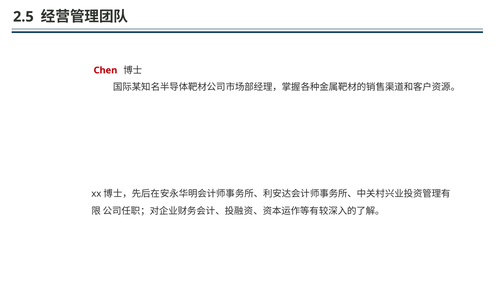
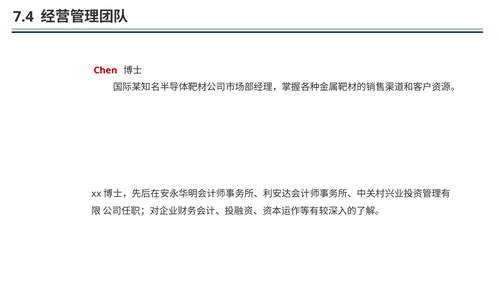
2.5: 2.5 -> 7.4
